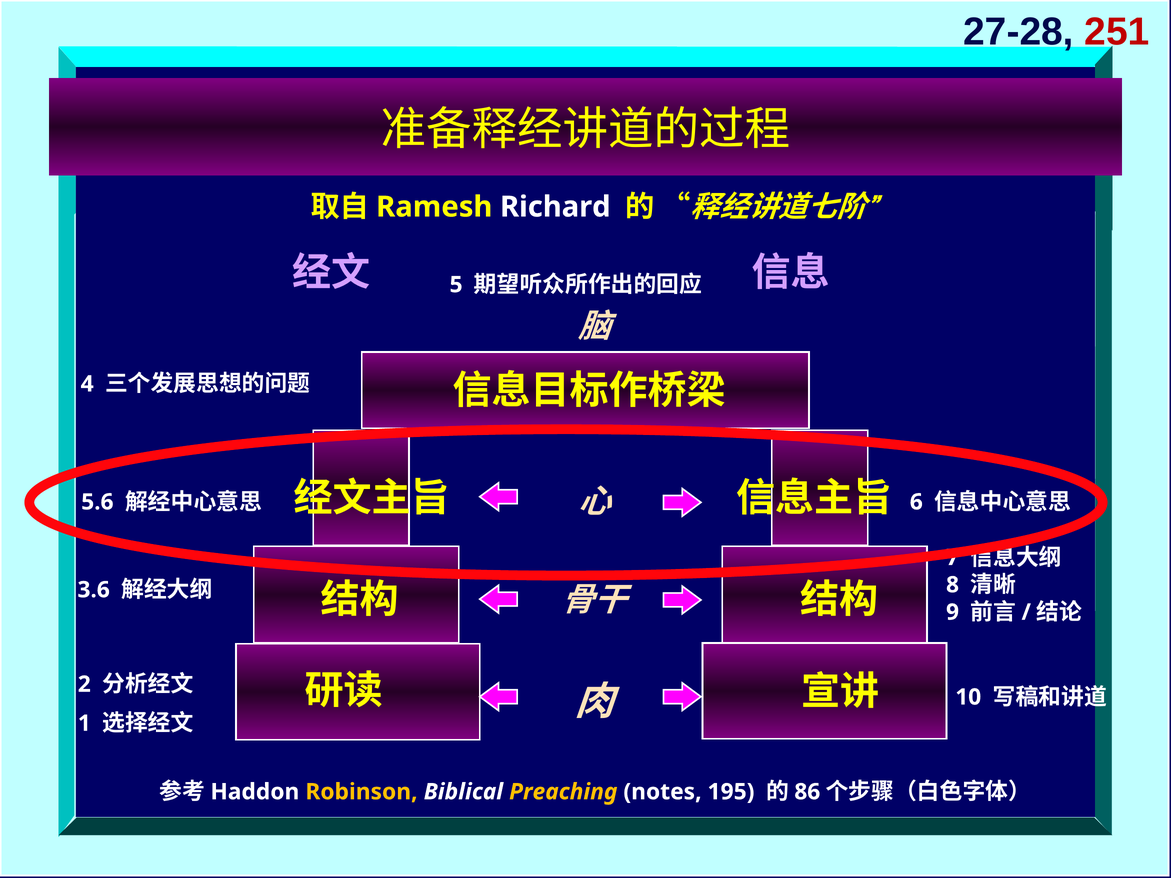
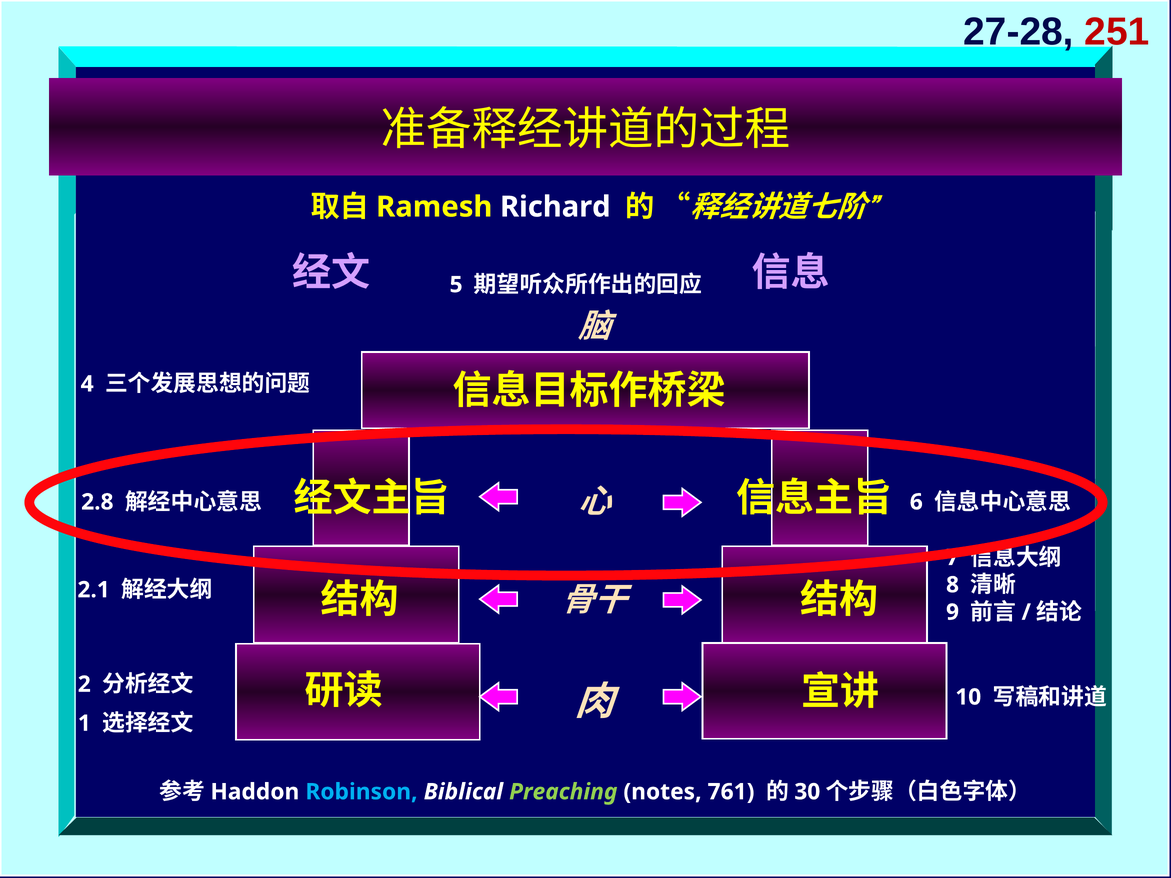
5.6: 5.6 -> 2.8
3.6: 3.6 -> 2.1
Robinson colour: yellow -> light blue
Preaching colour: yellow -> light green
195: 195 -> 761
86: 86 -> 30
